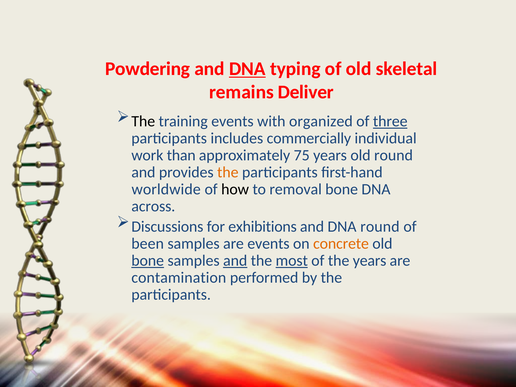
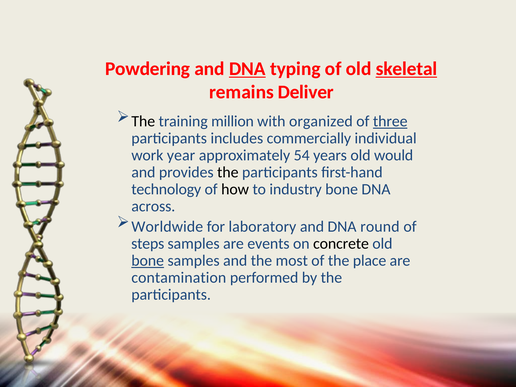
skeletal underline: none -> present
training events: events -> million
than: than -> year
75: 75 -> 54
old round: round -> would
the at (228, 172) colour: orange -> black
worldwide: worldwide -> technology
removal: removal -> industry
Discussions: Discussions -> Worldwide
exhibitions: exhibitions -> laboratory
been: been -> steps
concrete colour: orange -> black
and at (235, 261) underline: present -> none
most underline: present -> none
the years: years -> place
